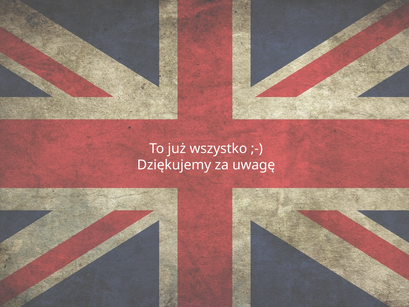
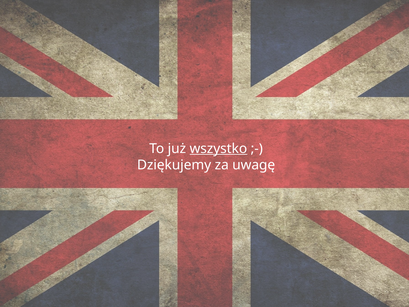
wszystko underline: none -> present
